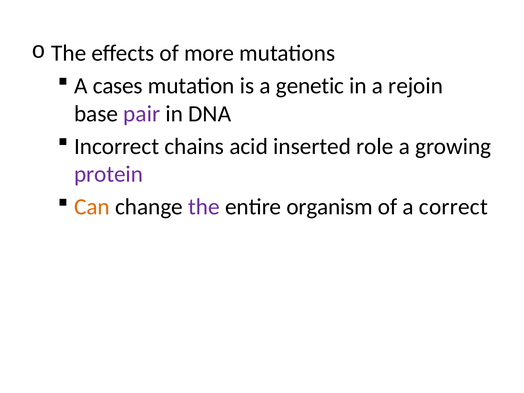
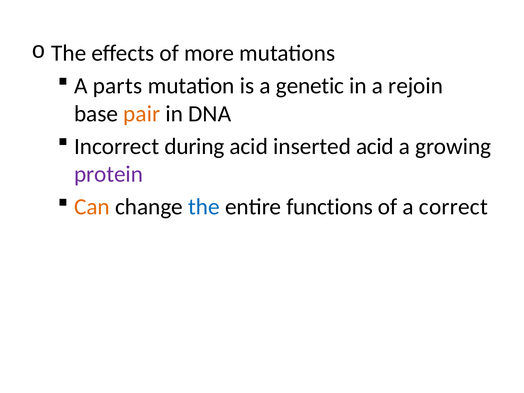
cases: cases -> parts
pair colour: purple -> orange
chains: chains -> during
inserted role: role -> acid
the at (204, 207) colour: purple -> blue
organism: organism -> functions
